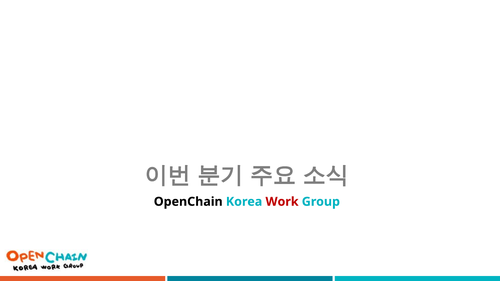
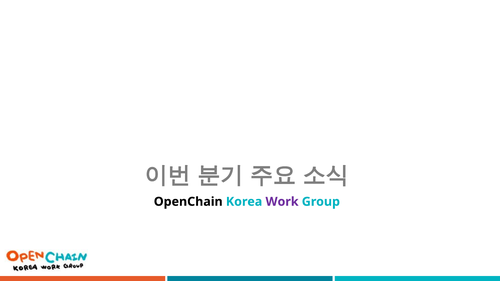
Work colour: red -> purple
